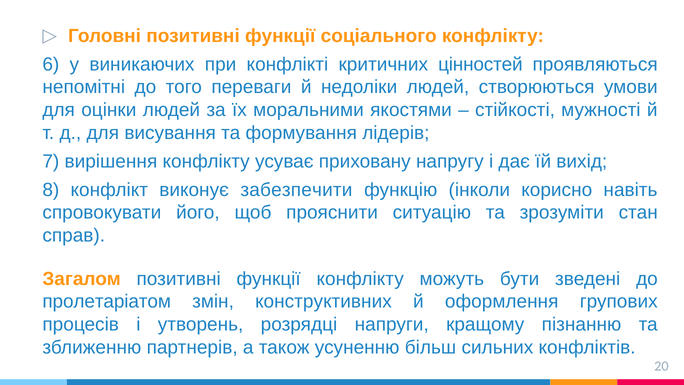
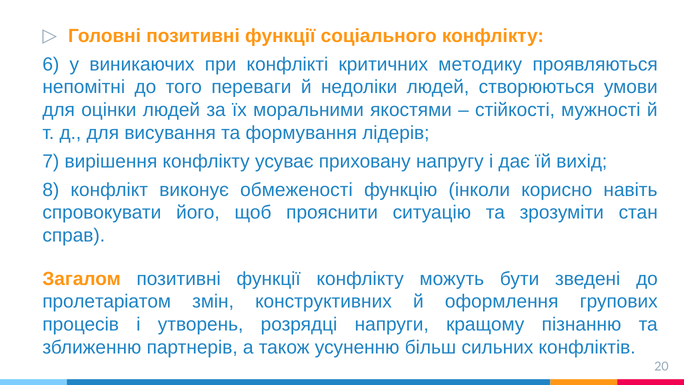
цінностей: цінностей -> методику
забезпечити: забезпечити -> обмеженості
